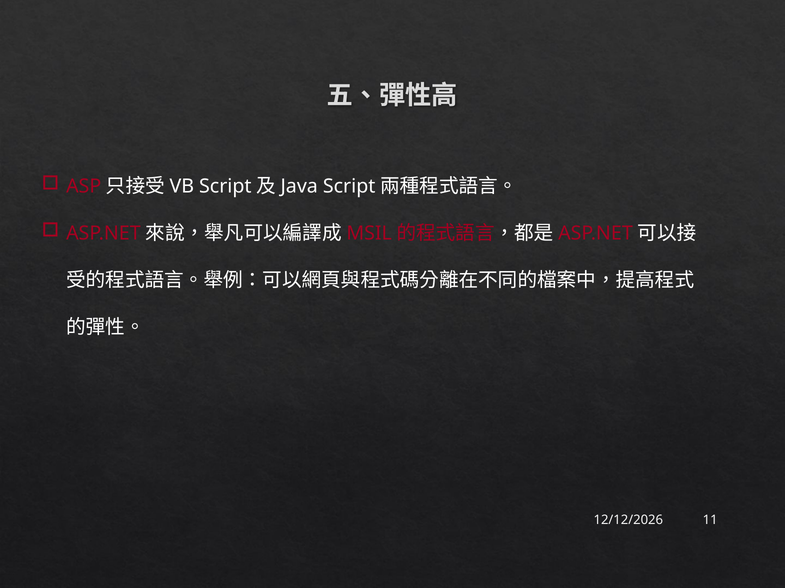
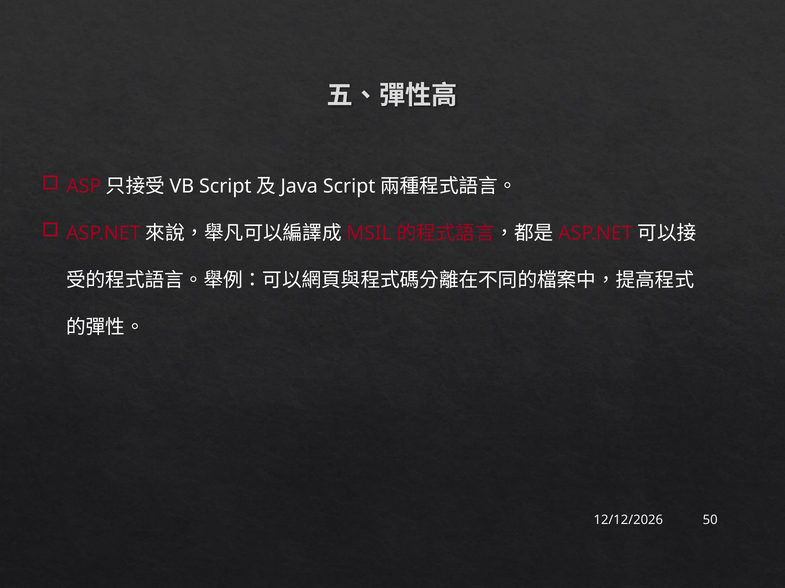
11: 11 -> 50
